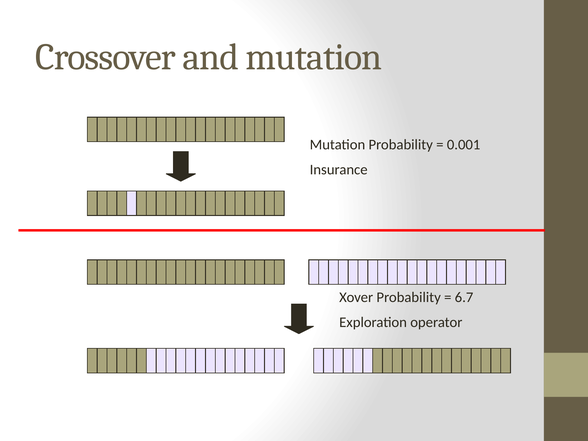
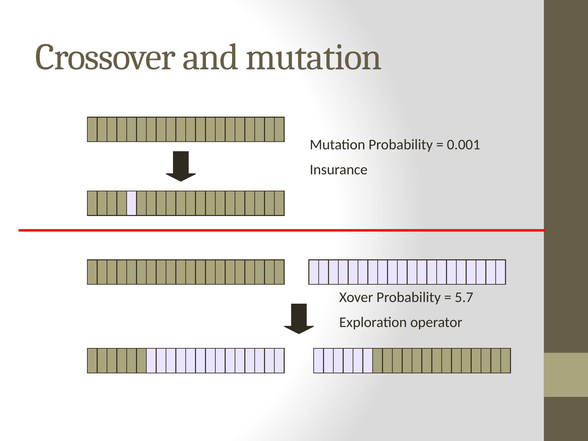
6.7: 6.7 -> 5.7
